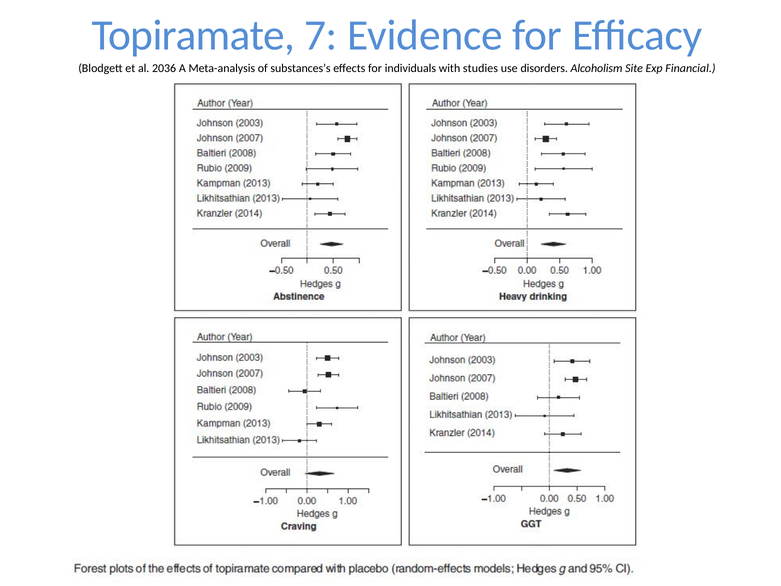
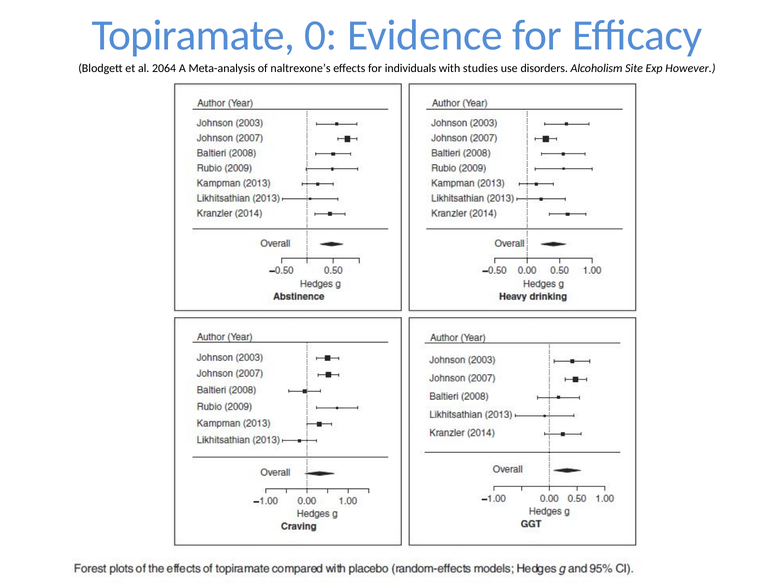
7: 7 -> 0
2036: 2036 -> 2064
substances’s: substances’s -> naltrexone’s
Financial: Financial -> However
